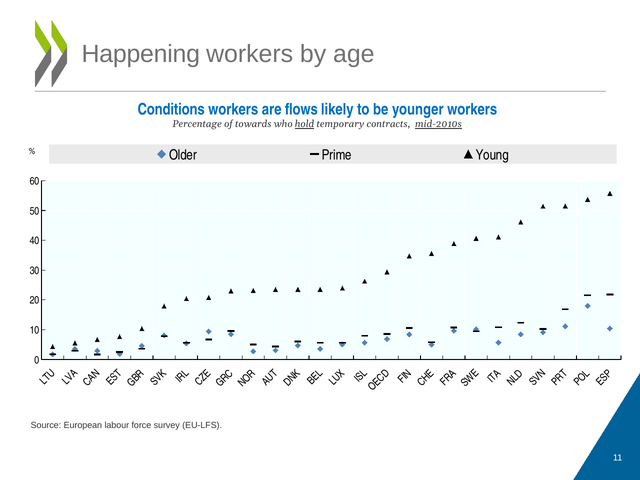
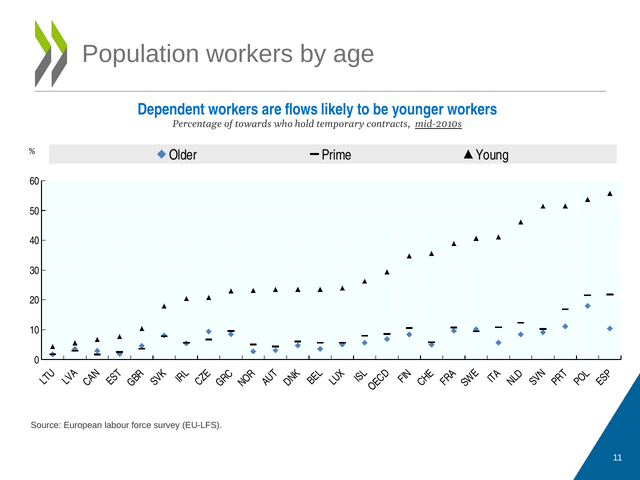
Happening: Happening -> Population
Conditions: Conditions -> Dependent
hold underline: present -> none
